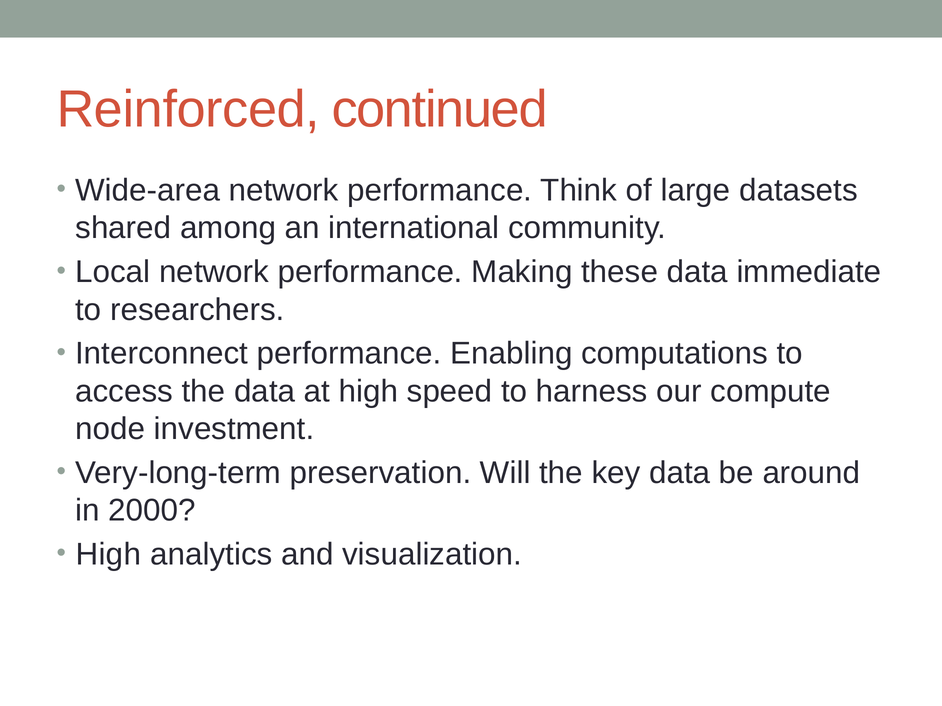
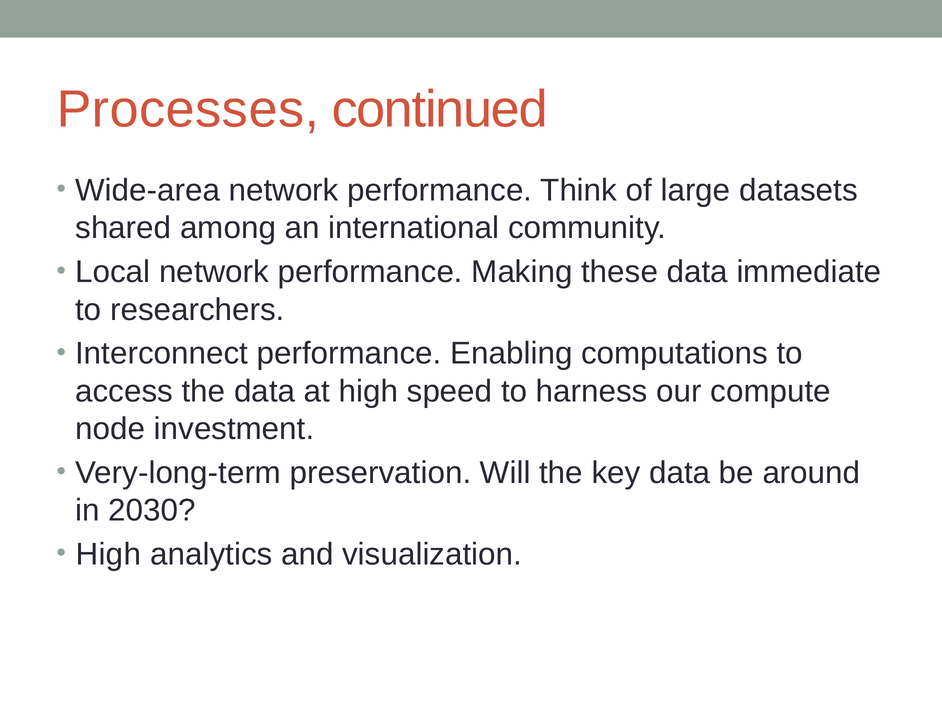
Reinforced: Reinforced -> Processes
2000: 2000 -> 2030
